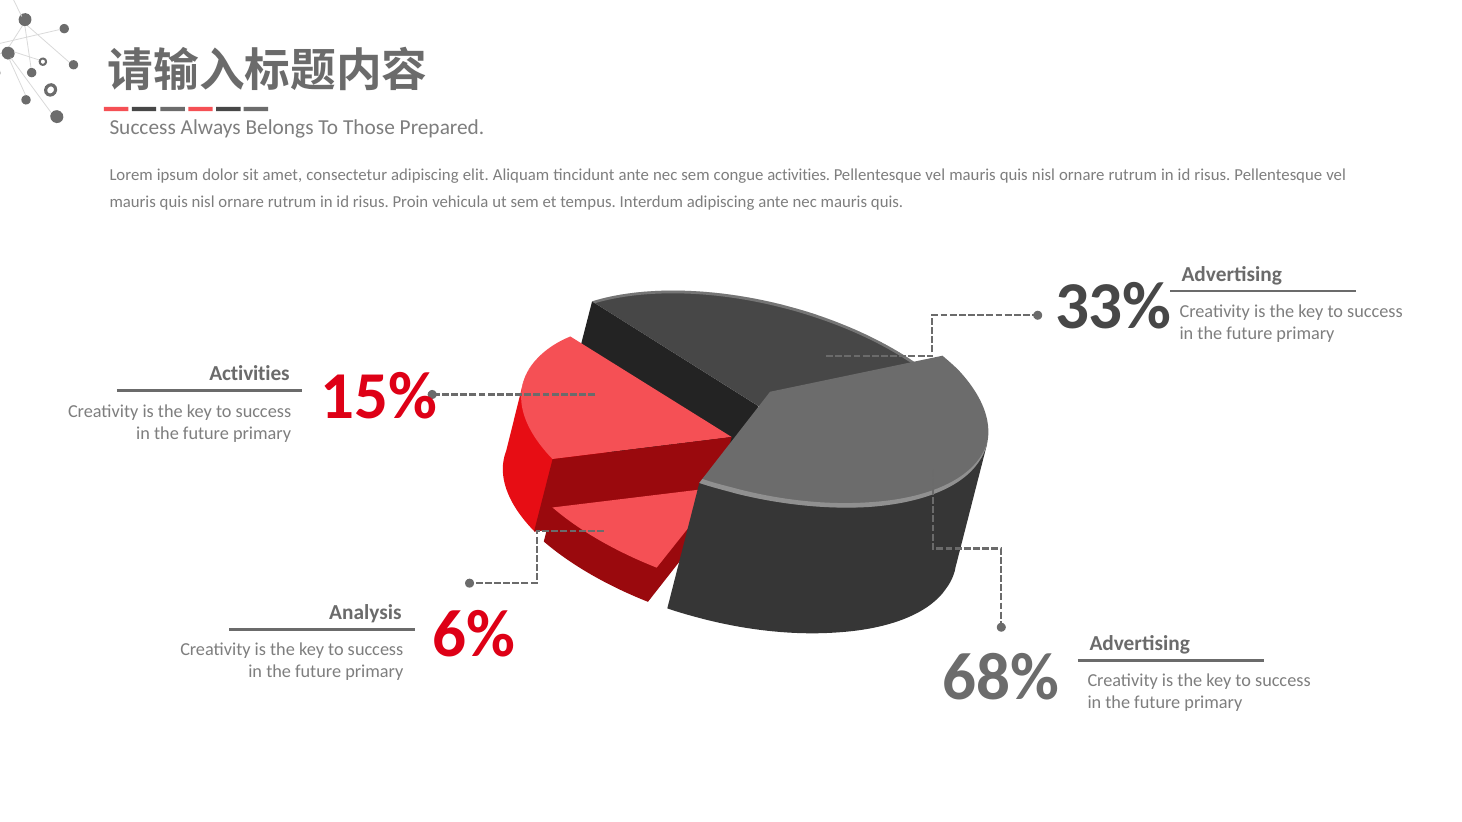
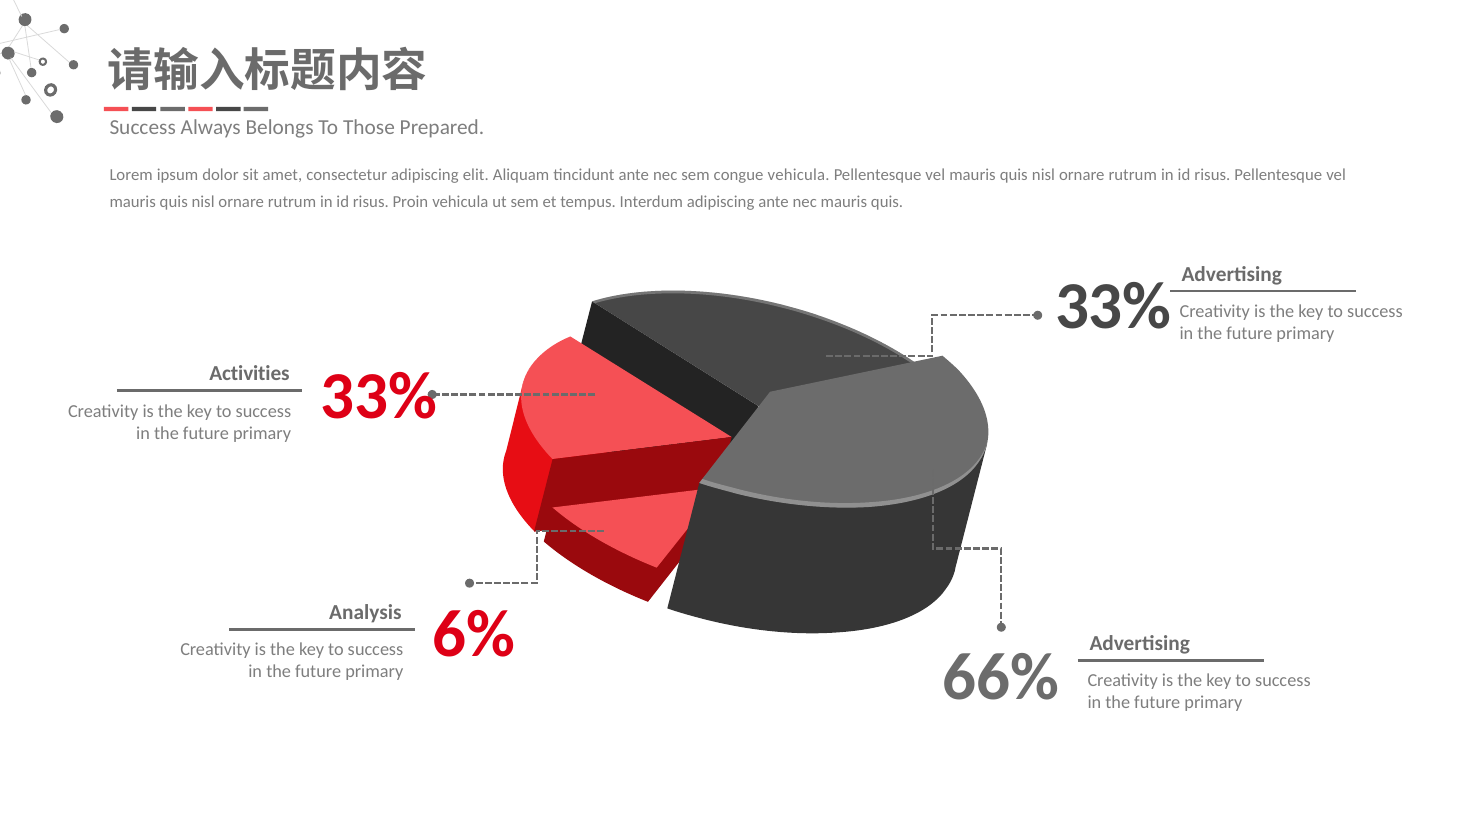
congue activities: activities -> vehicula
15% at (379, 397): 15% -> 33%
68%: 68% -> 66%
